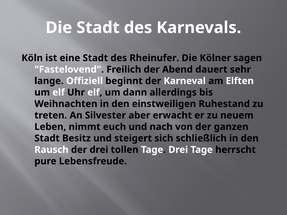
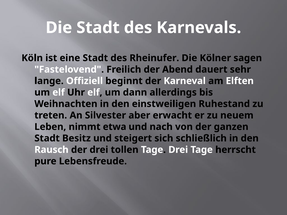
euch: euch -> etwa
